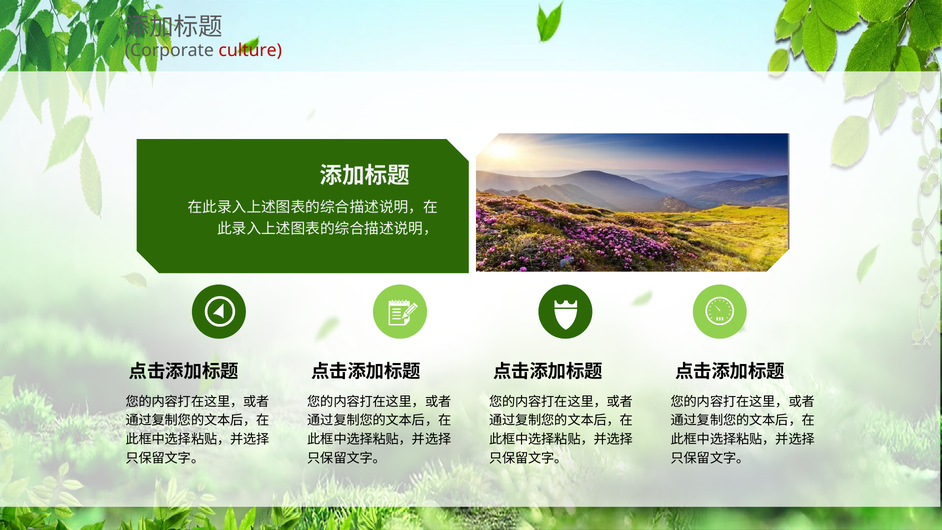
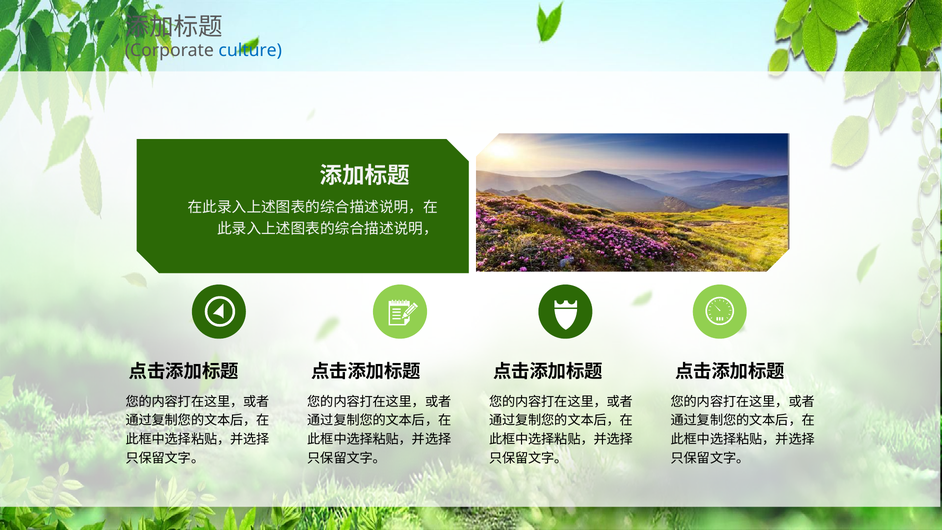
culture colour: red -> blue
